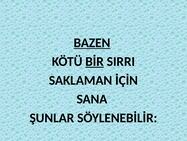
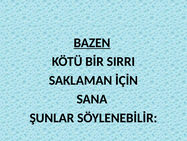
BİR underline: present -> none
